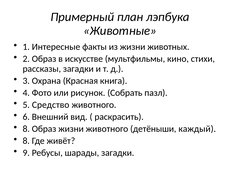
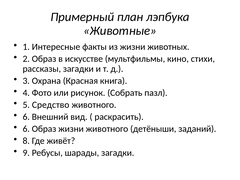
8 at (26, 129): 8 -> 6
каждый: каждый -> заданий
